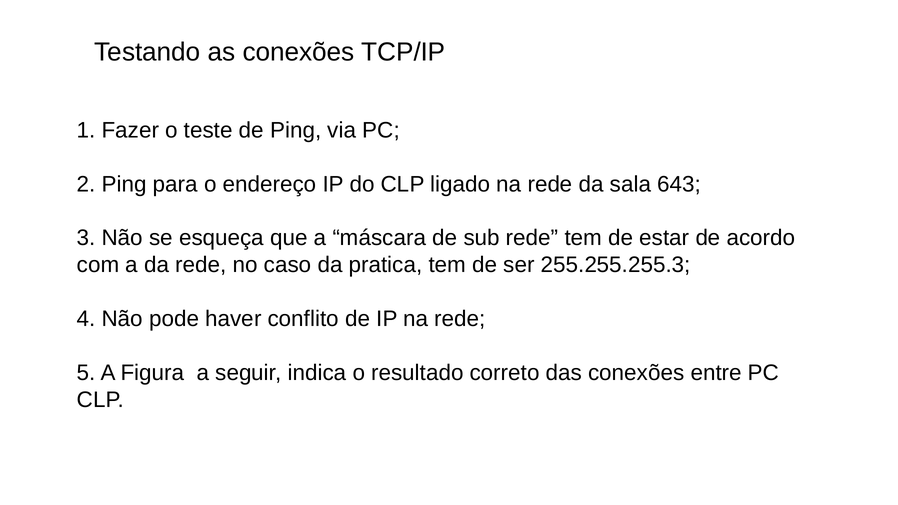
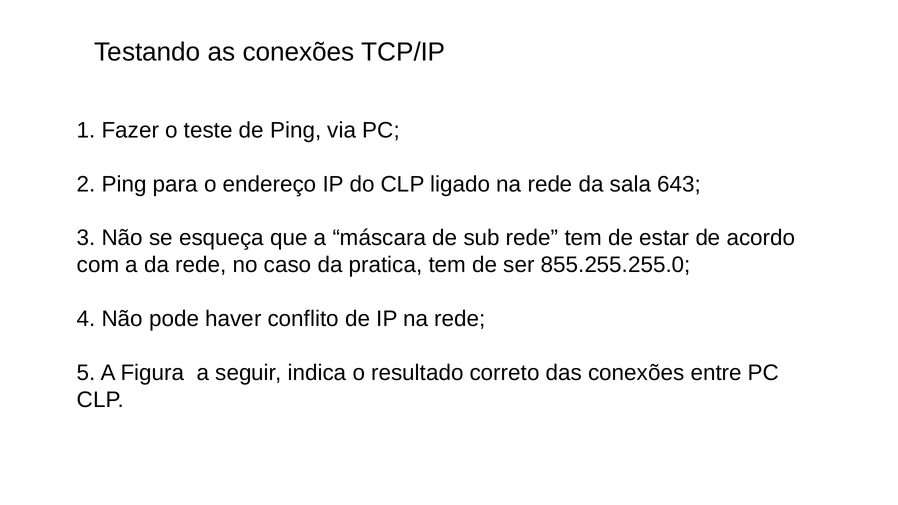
255.255.255.3: 255.255.255.3 -> 855.255.255.0
